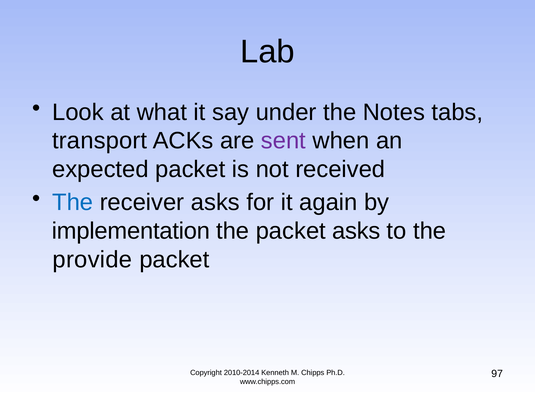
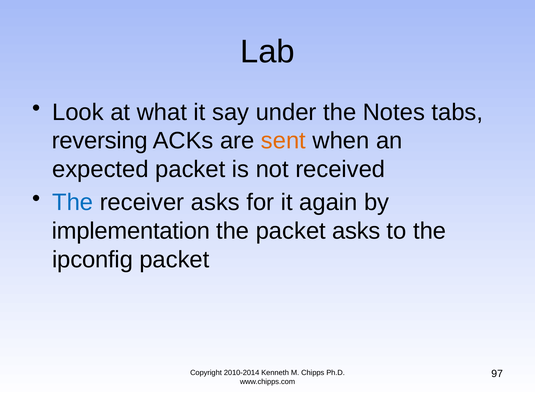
transport: transport -> reversing
sent colour: purple -> orange
provide: provide -> ipconfig
